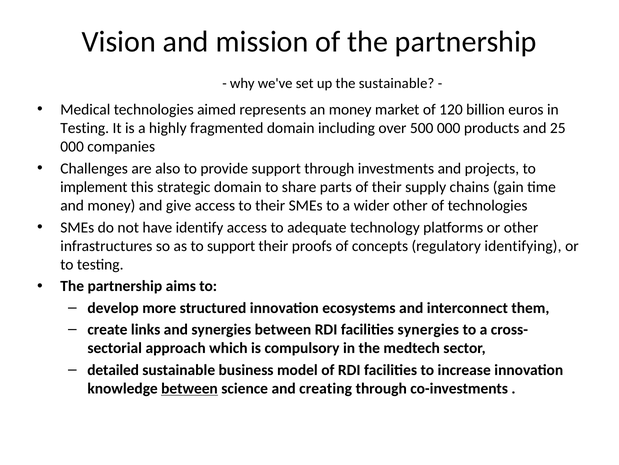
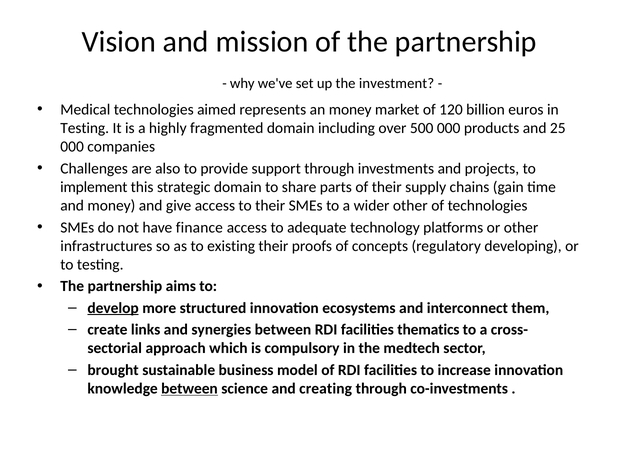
the sustainable: sustainable -> investment
identify: identify -> finance
to support: support -> existing
identifying: identifying -> developing
develop underline: none -> present
facilities synergies: synergies -> thematics
detailed: detailed -> brought
